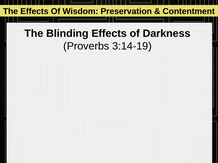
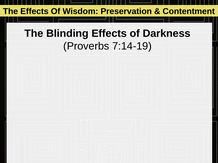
3:14-19: 3:14-19 -> 7:14-19
